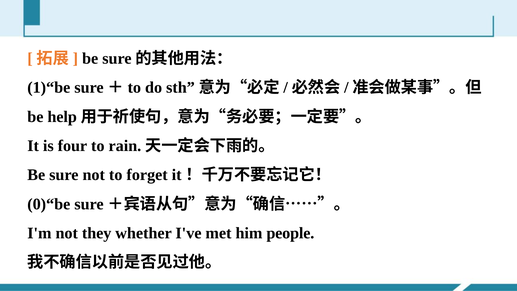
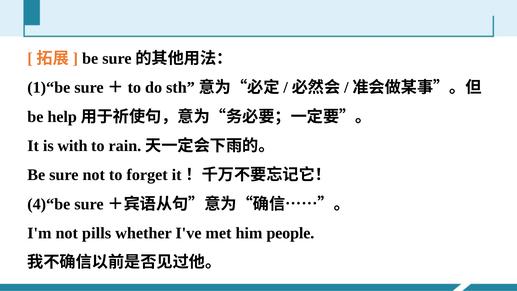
four: four -> with
0)“be: 0)“be -> 4)“be
they: they -> pills
